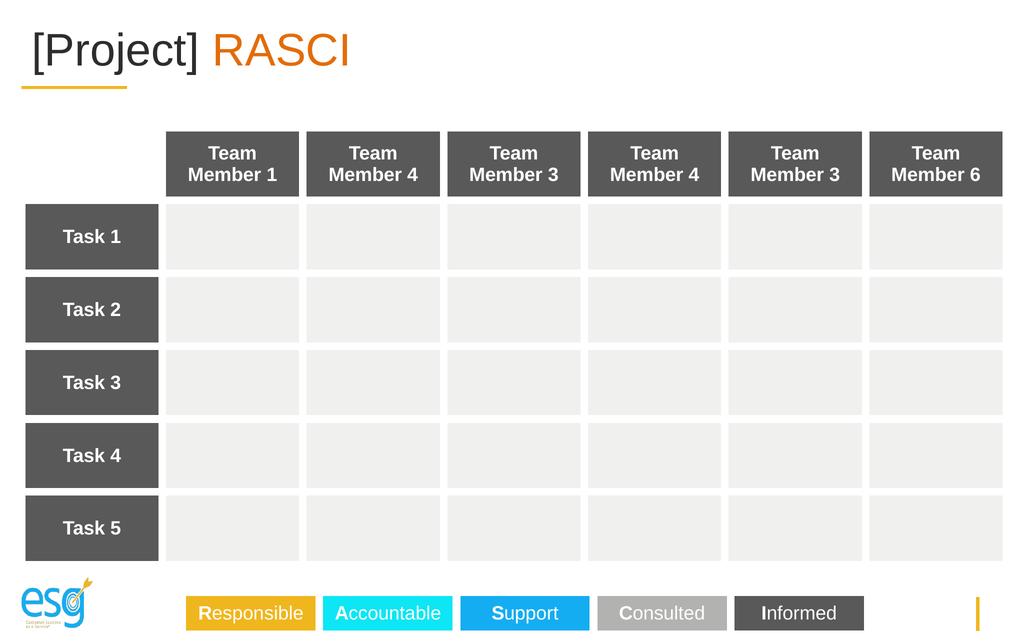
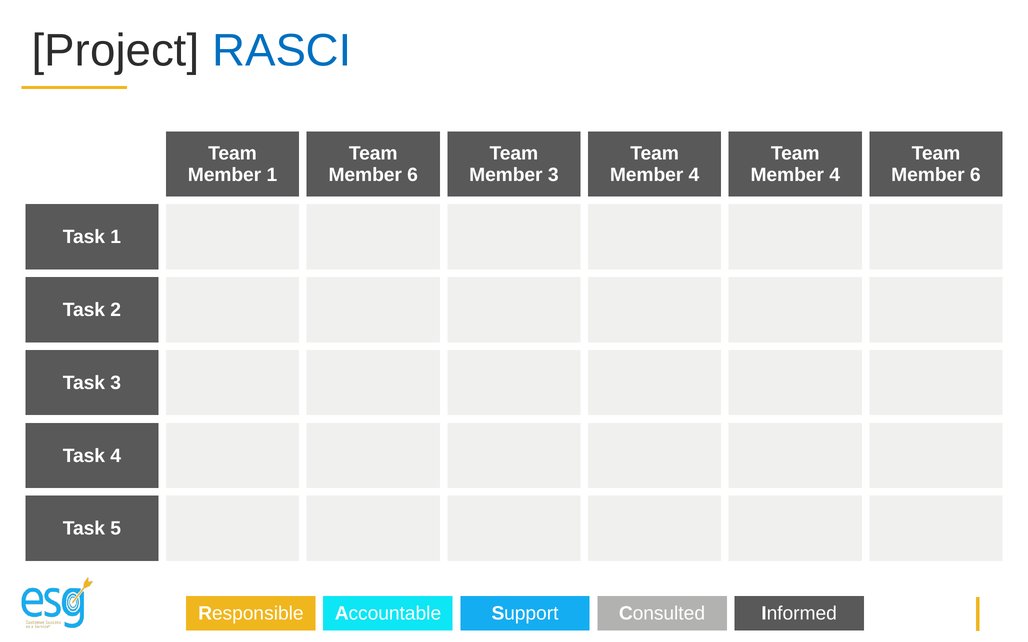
RASCI colour: orange -> blue
4 at (413, 175): 4 -> 6
3 at (835, 175): 3 -> 4
